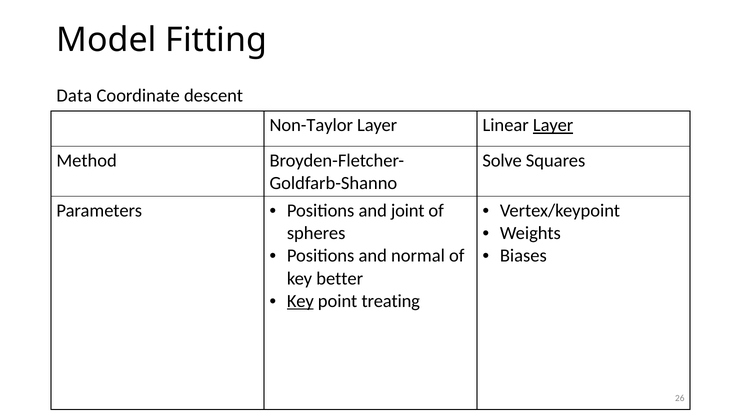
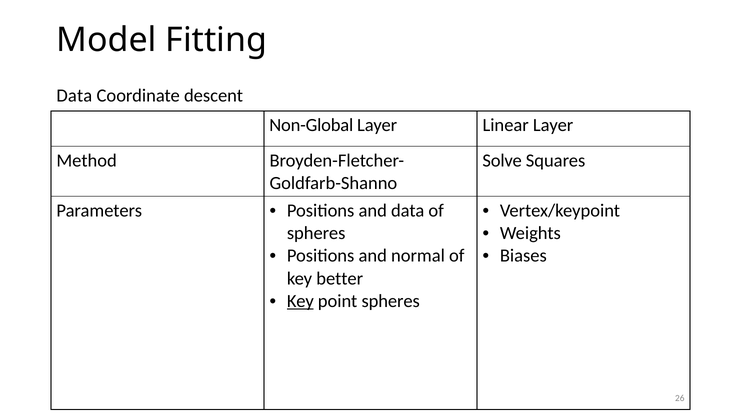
Non-Taylor: Non-Taylor -> Non-Global
Layer at (553, 125) underline: present -> none
and joint: joint -> data
point treating: treating -> spheres
